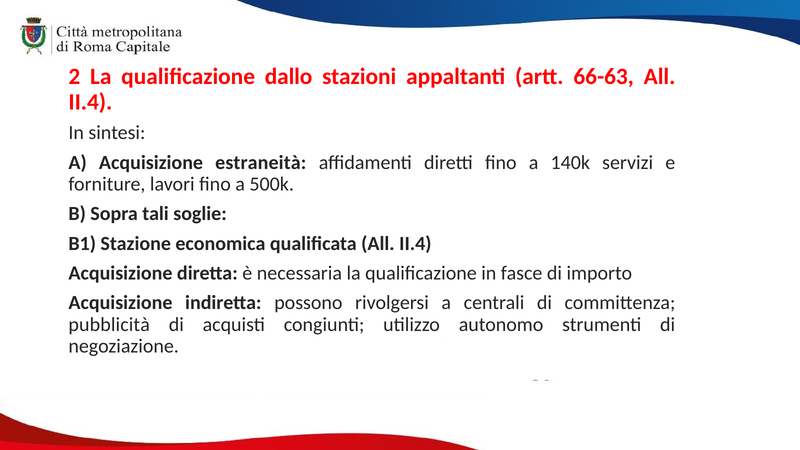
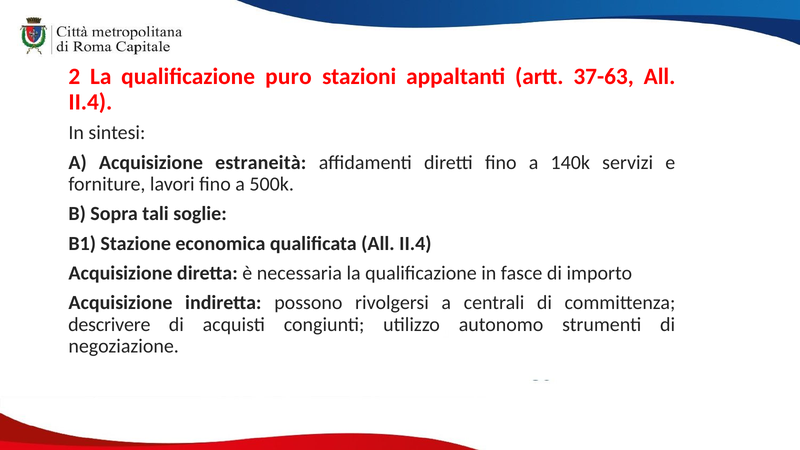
dallo: dallo -> puro
66-63: 66-63 -> 37-63
pubblicità: pubblicità -> descrivere
